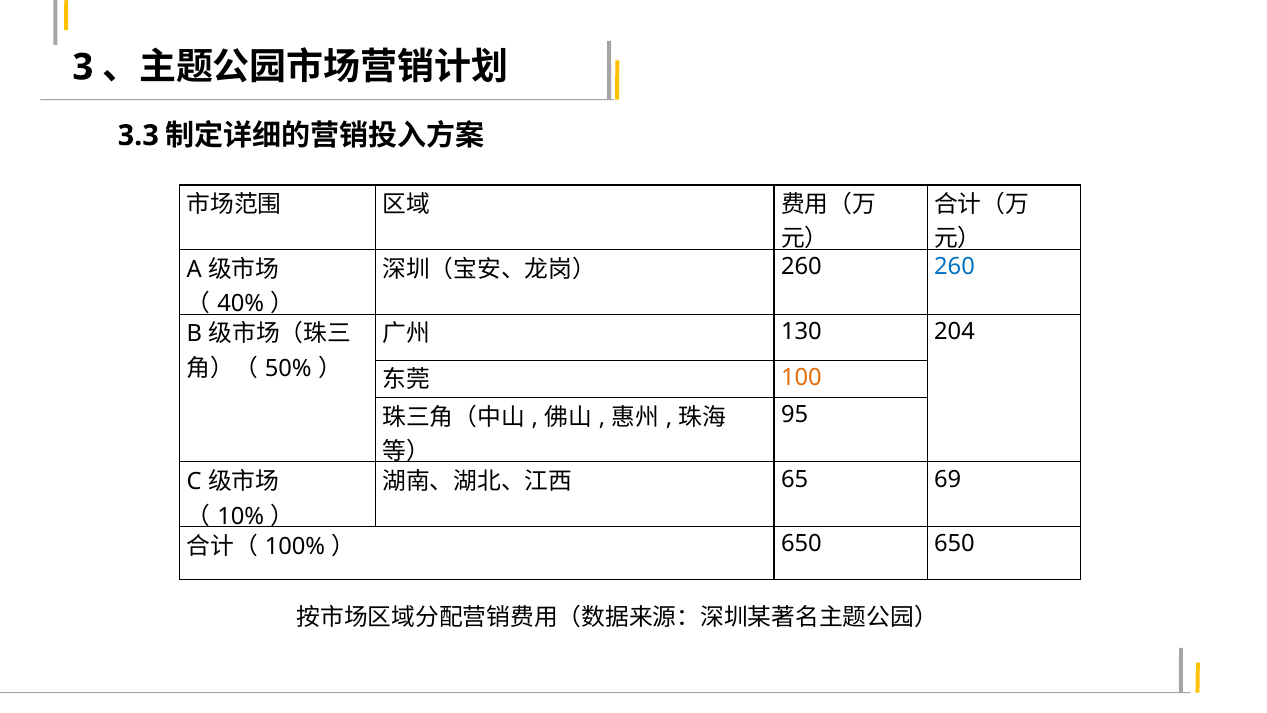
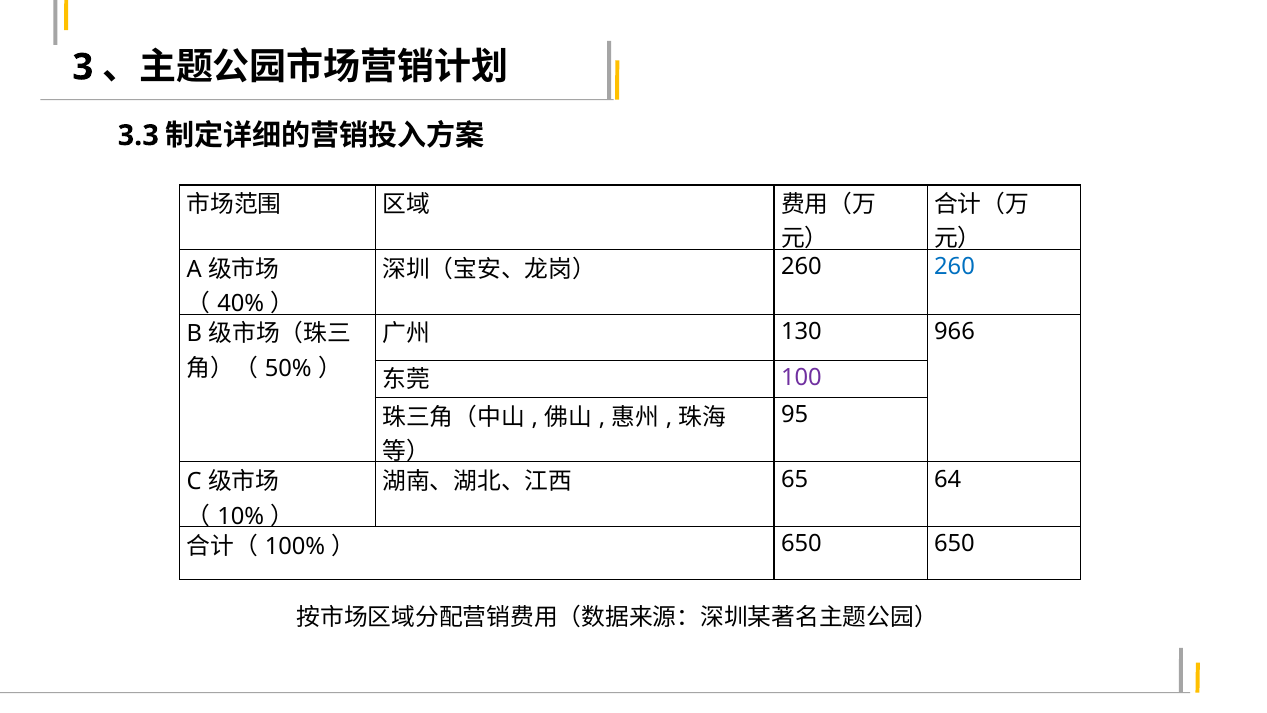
204: 204 -> 966
100 colour: orange -> purple
69: 69 -> 64
